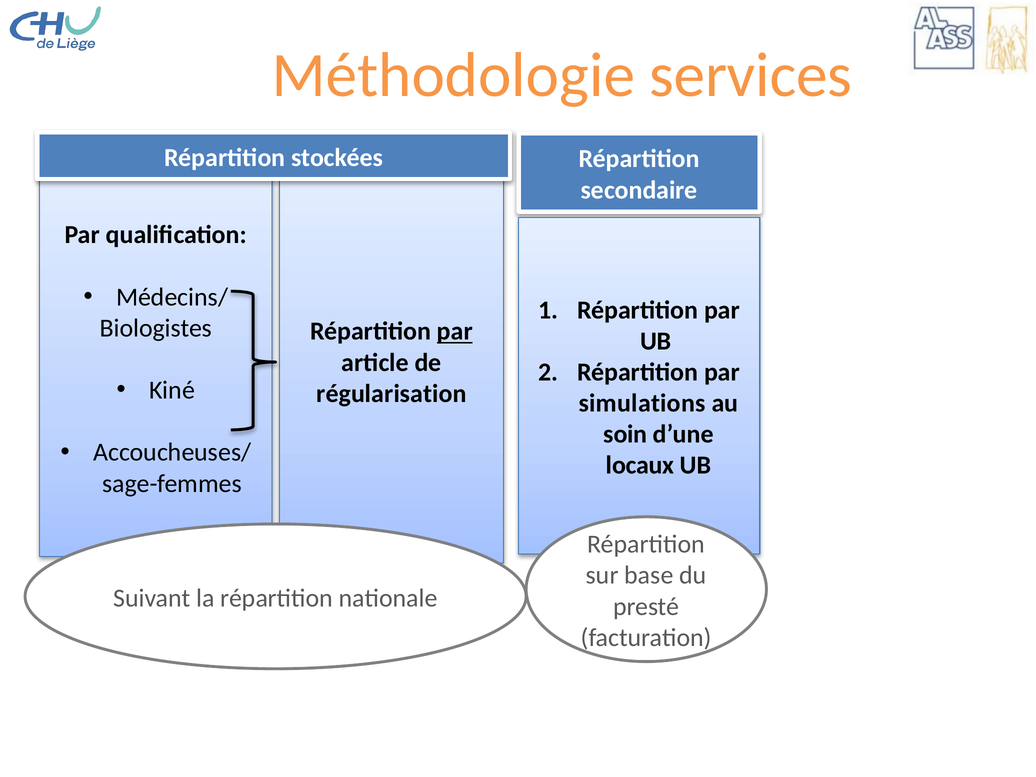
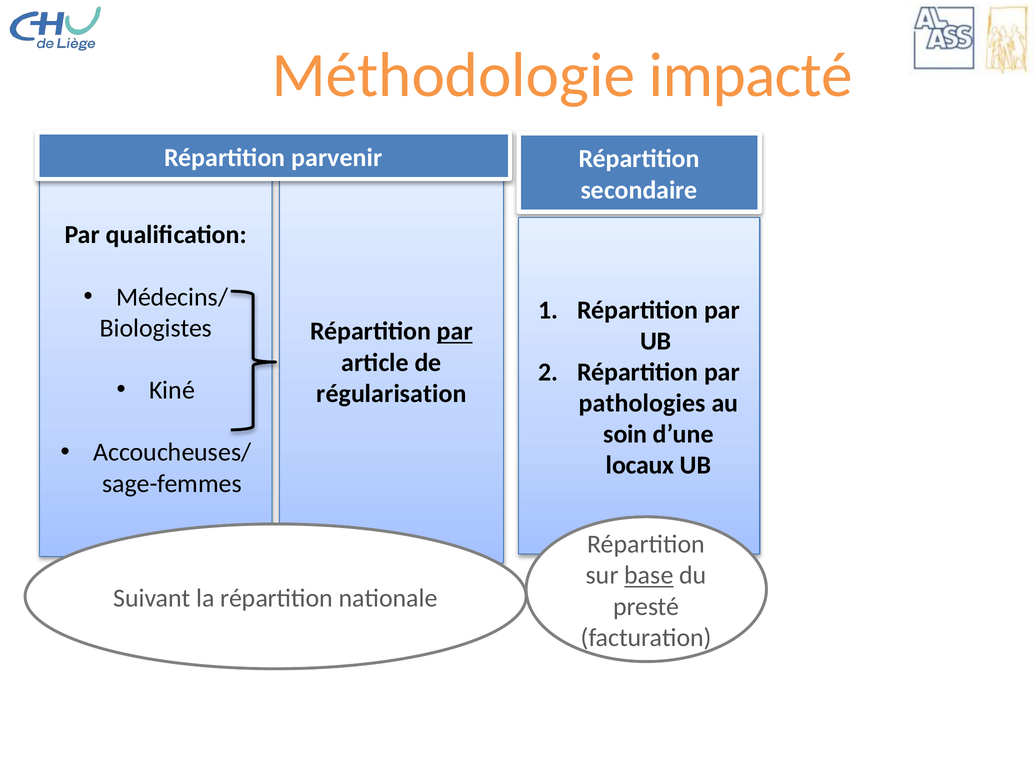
services: services -> impacté
stockées: stockées -> parvenir
simulations: simulations -> pathologies
base underline: none -> present
